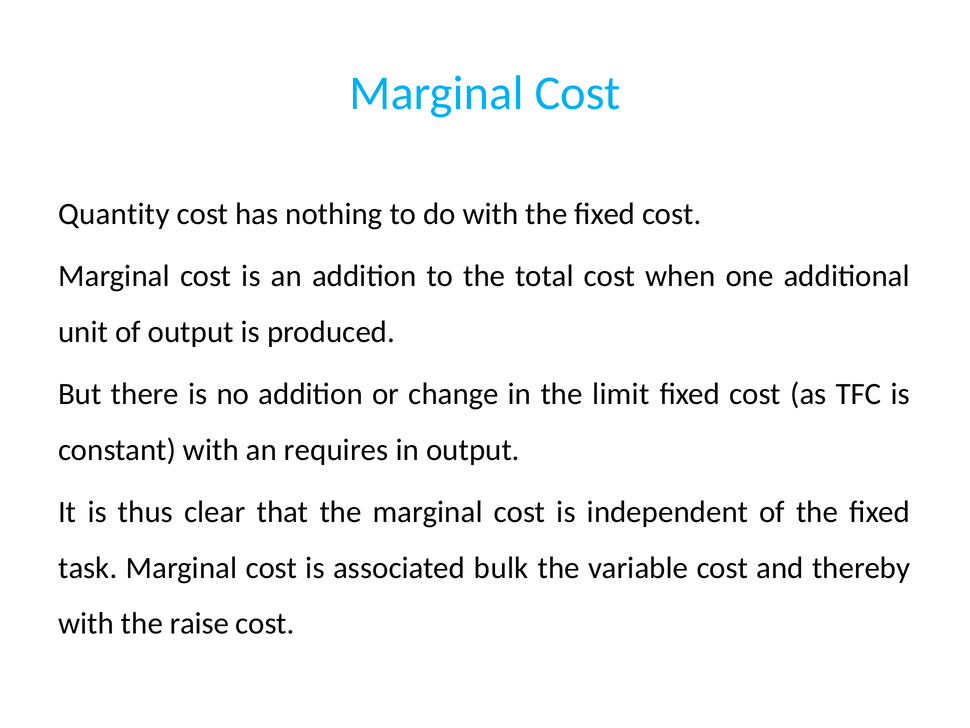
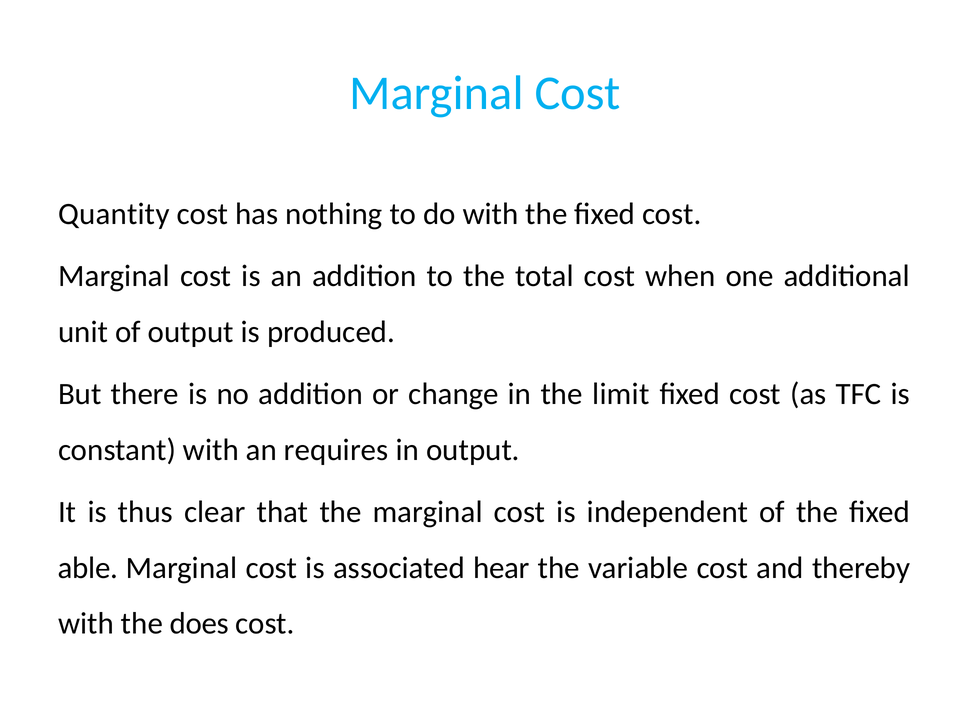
task: task -> able
bulk: bulk -> hear
raise: raise -> does
